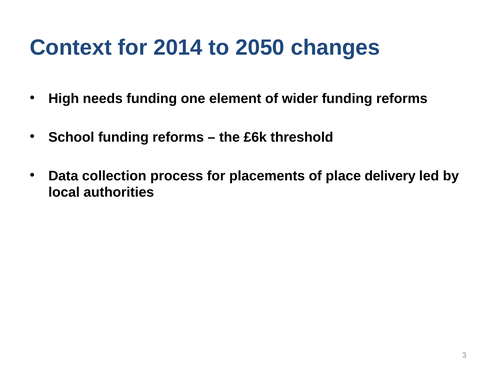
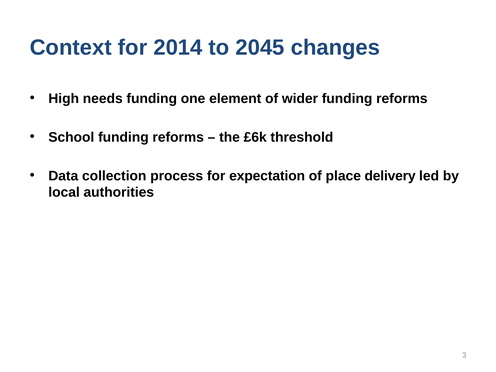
2050: 2050 -> 2045
placements: placements -> expectation
